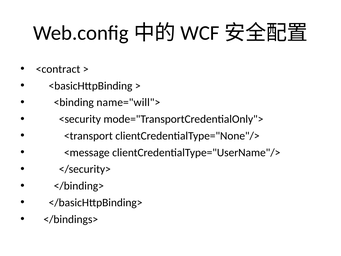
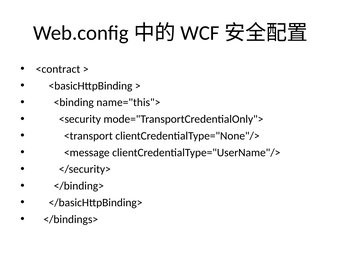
name="will">: name="will"> -> name="this">
